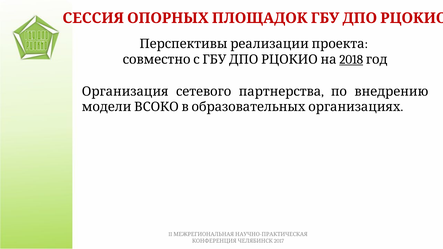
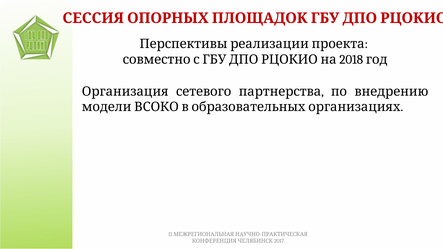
2018 underline: present -> none
